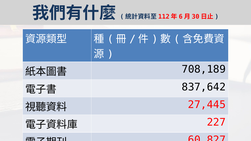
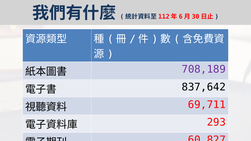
708,189 colour: black -> purple
27,445: 27,445 -> 69,711
227: 227 -> 293
